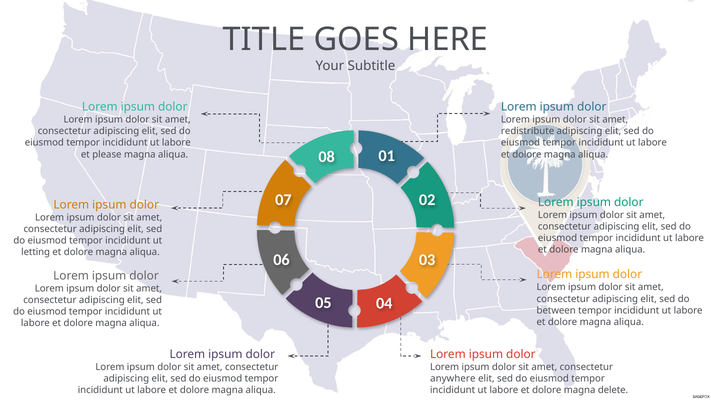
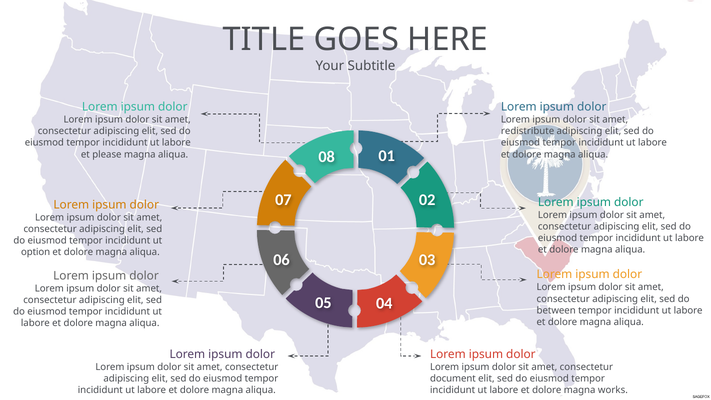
letting: letting -> option
anywhere: anywhere -> document
delete: delete -> works
